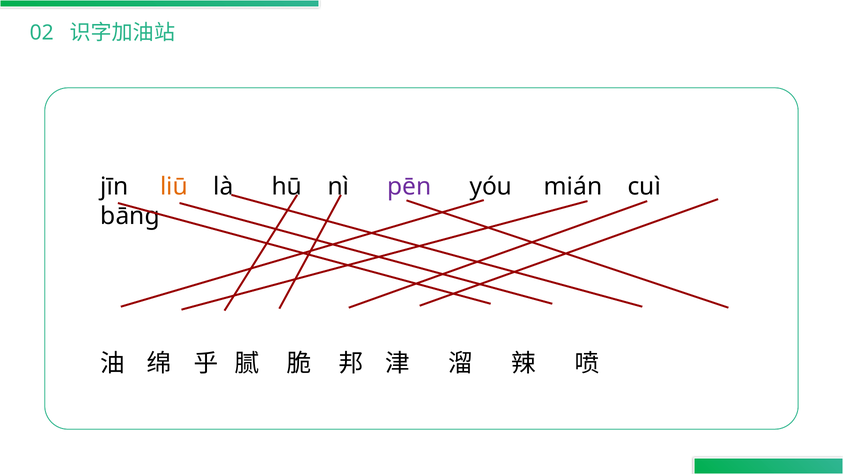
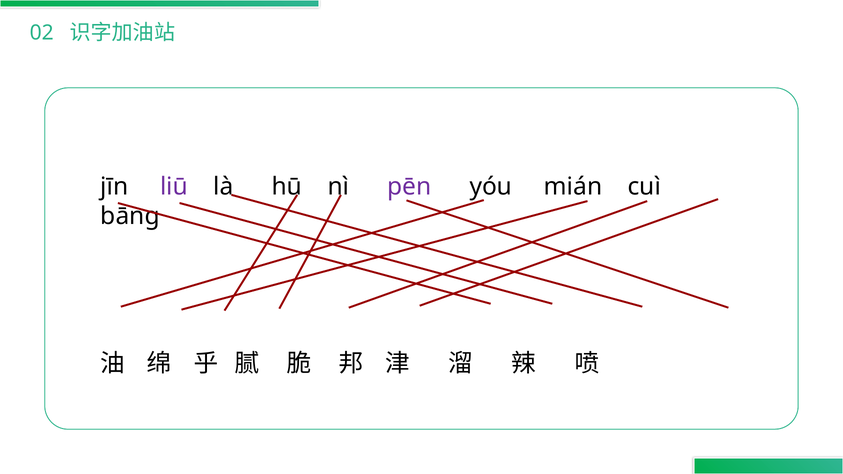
liū colour: orange -> purple
